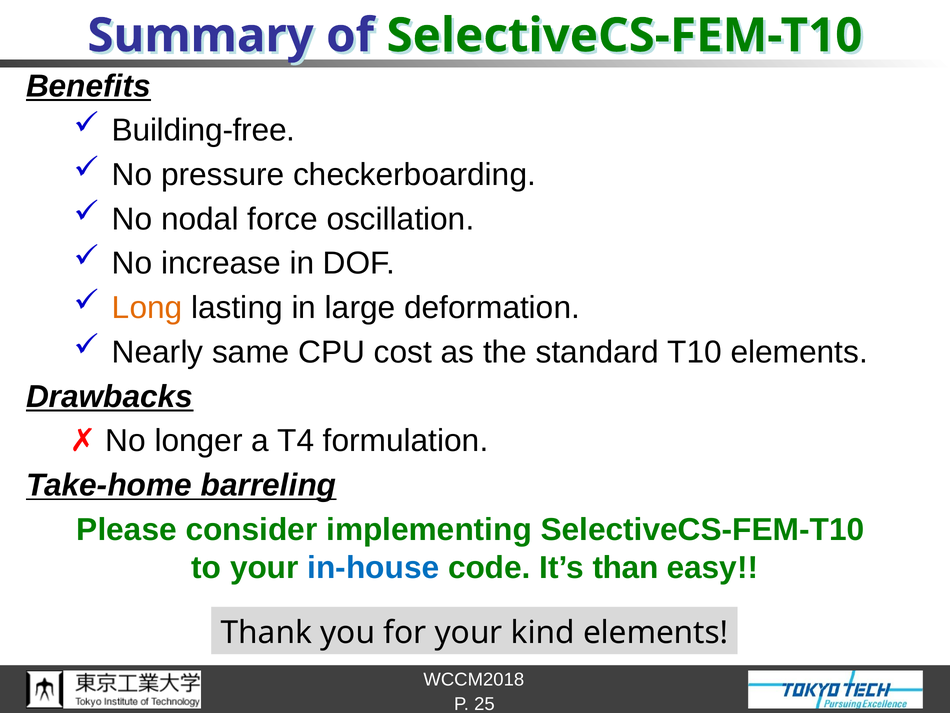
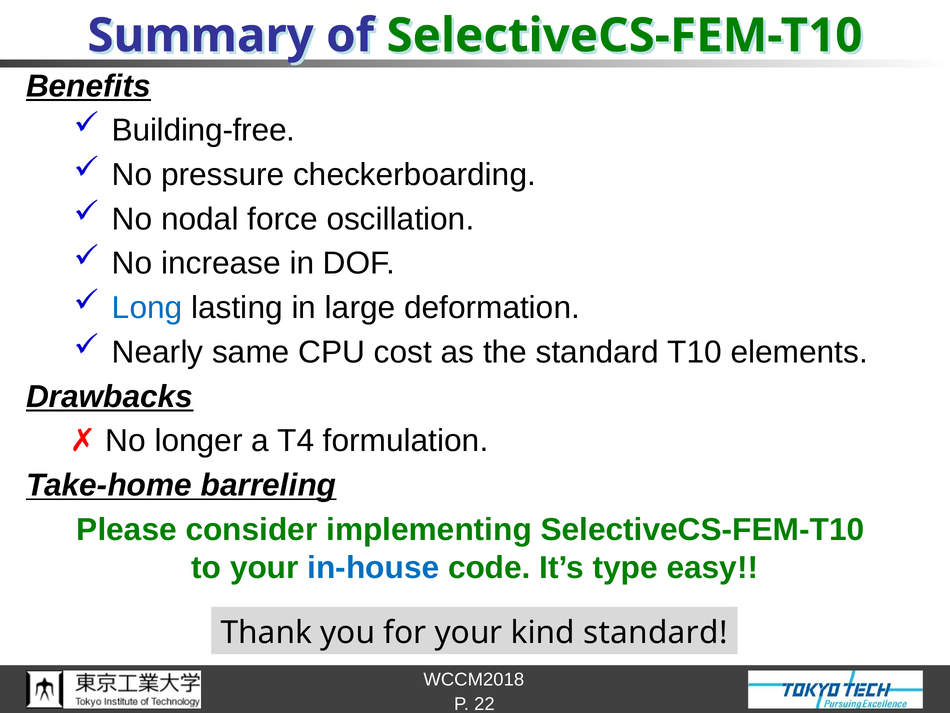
Long colour: orange -> blue
than: than -> type
kind elements: elements -> standard
25: 25 -> 22
